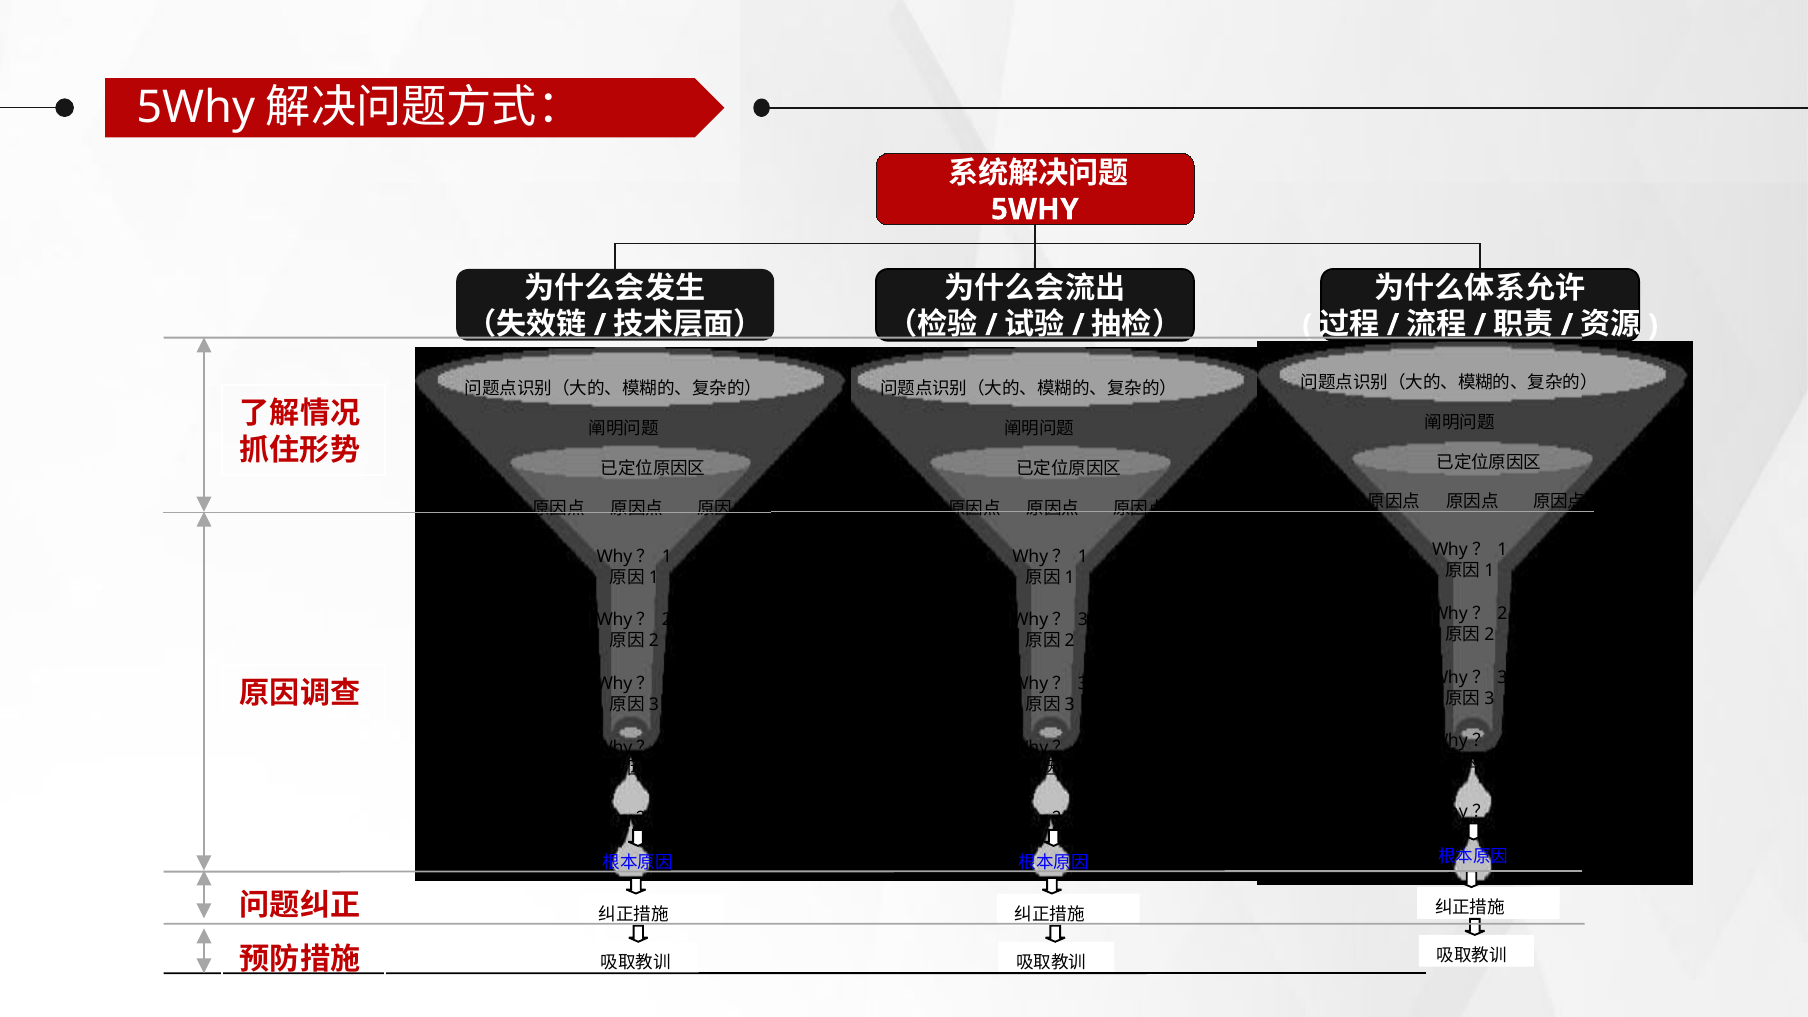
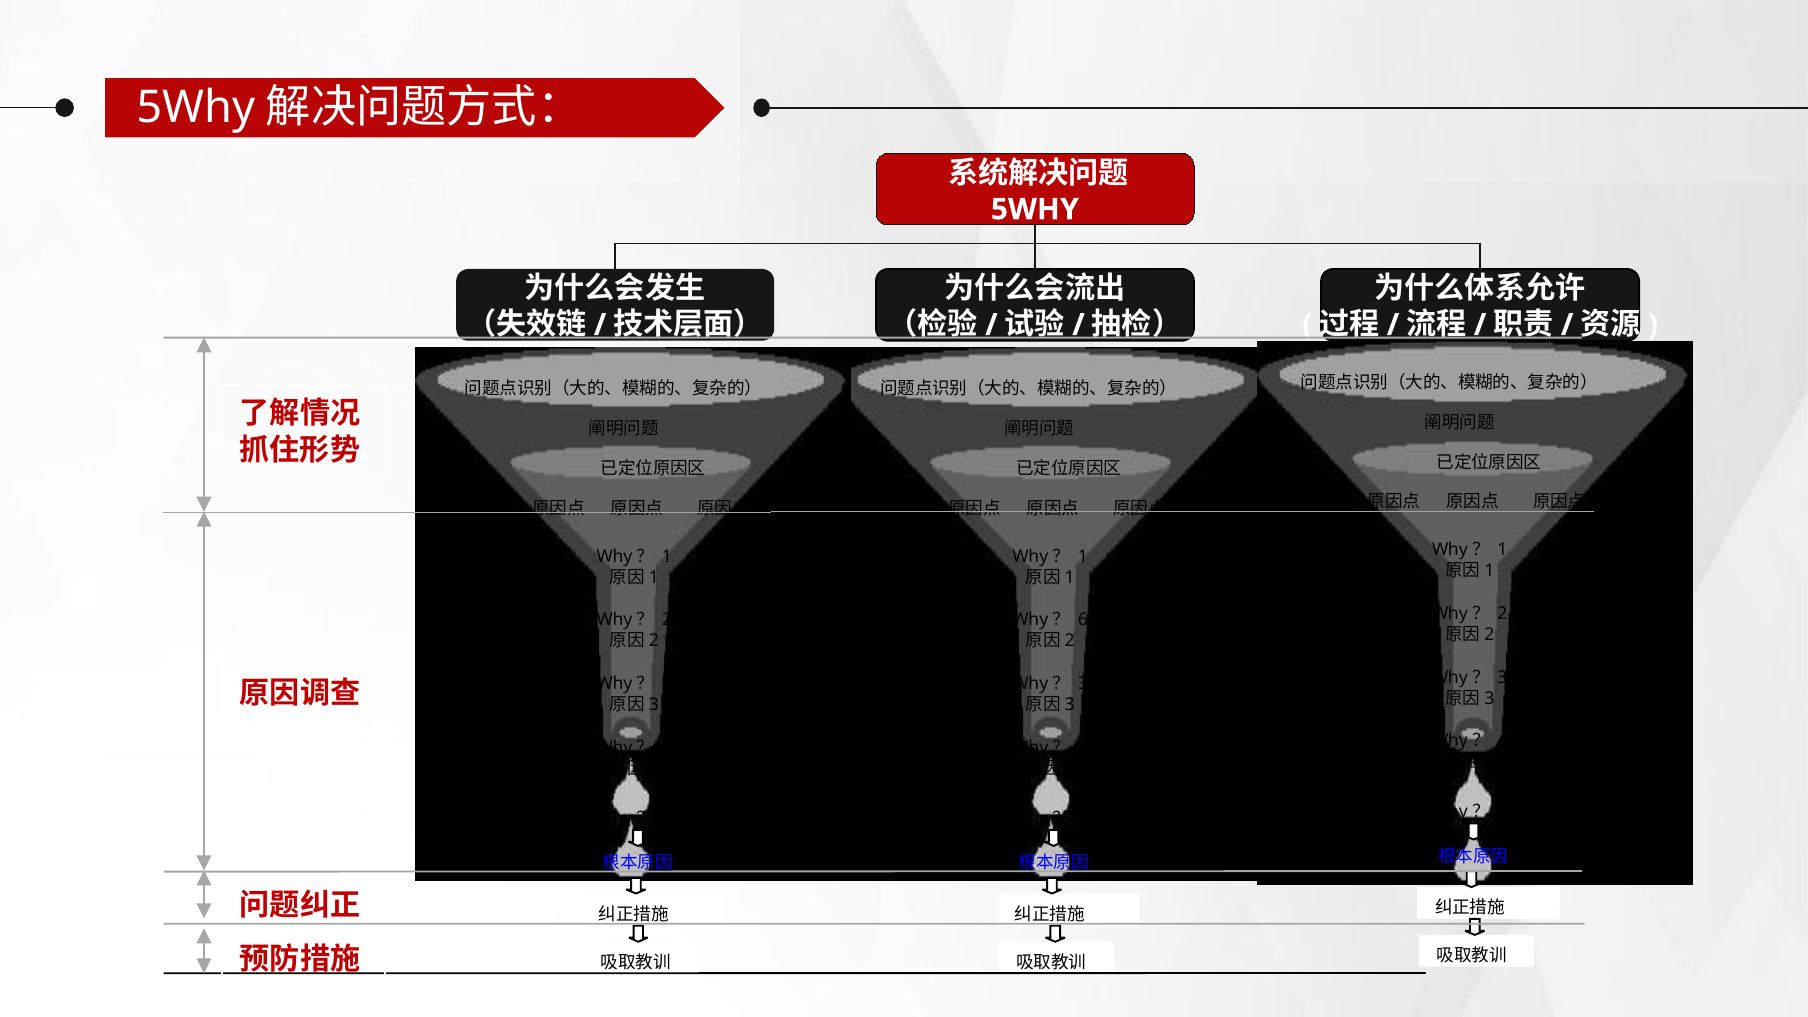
3 at (1083, 620): 3 -> 6
